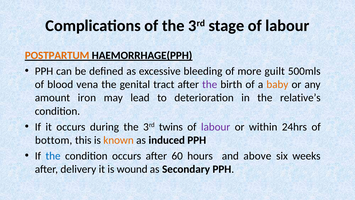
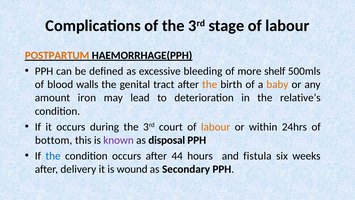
guilt: guilt -> shelf
vena: vena -> walls
the at (210, 84) colour: purple -> orange
twins: twins -> court
labour at (216, 127) colour: purple -> orange
known colour: orange -> purple
induced: induced -> disposal
60: 60 -> 44
above: above -> fistula
